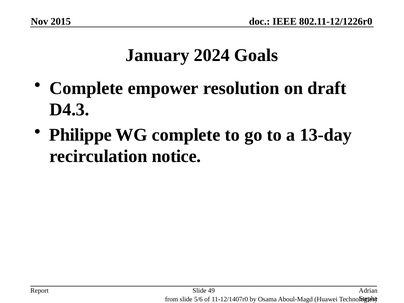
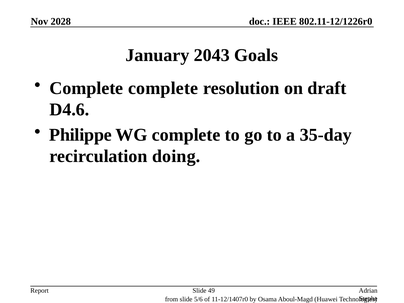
2015: 2015 -> 2028
2024: 2024 -> 2043
Complete empower: empower -> complete
D4.3: D4.3 -> D4.6
13-day: 13-day -> 35-day
notice: notice -> doing
